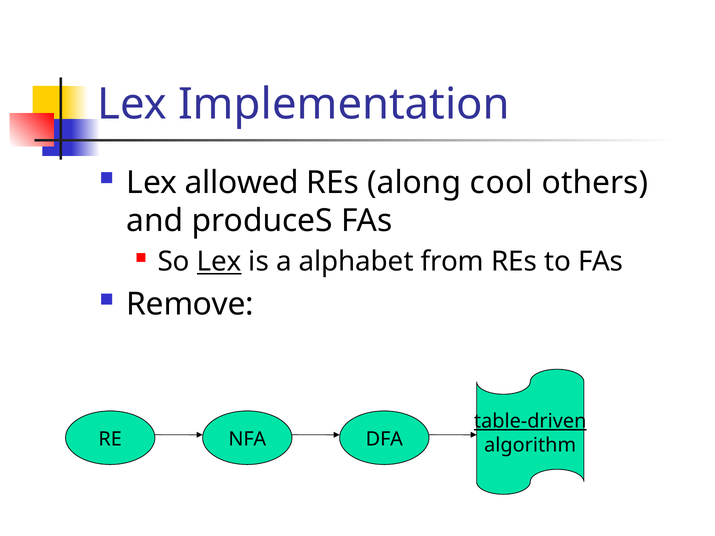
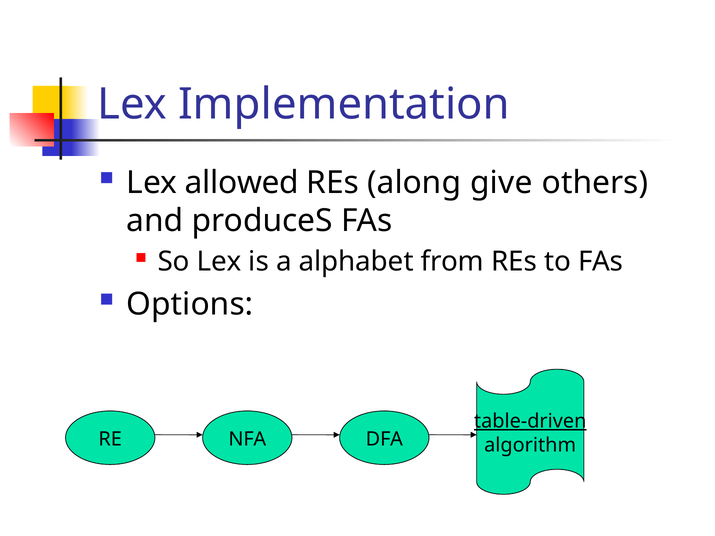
cool: cool -> give
Lex at (219, 262) underline: present -> none
Remove: Remove -> Options
